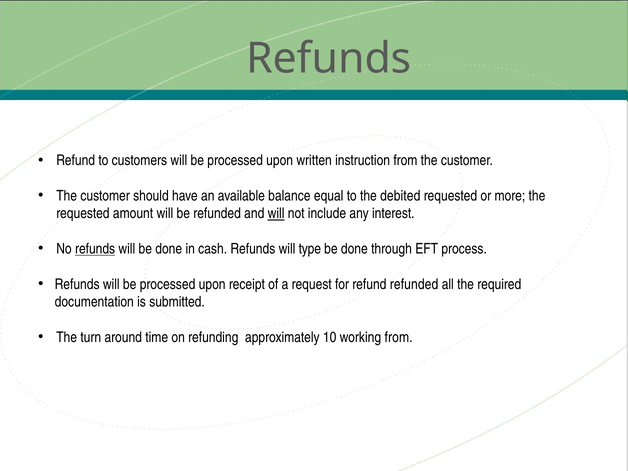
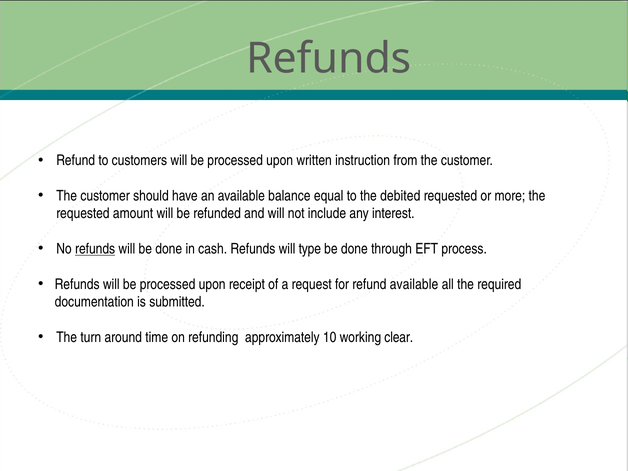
will at (276, 214) underline: present -> none
refund refunded: refunded -> available
working from: from -> clear
